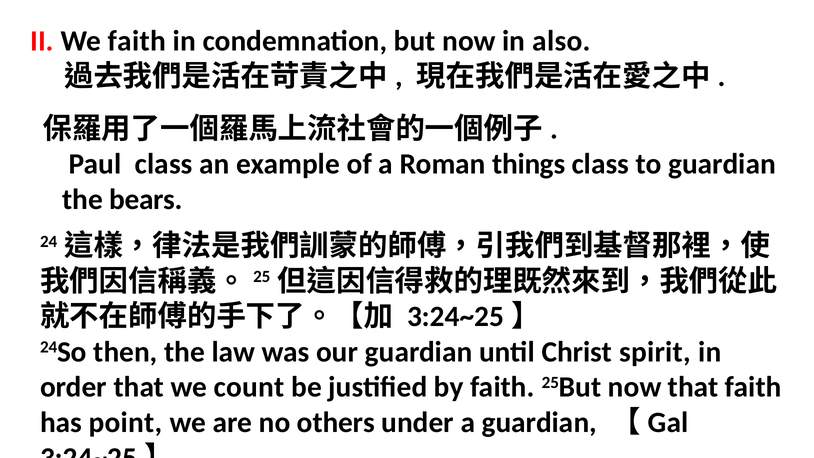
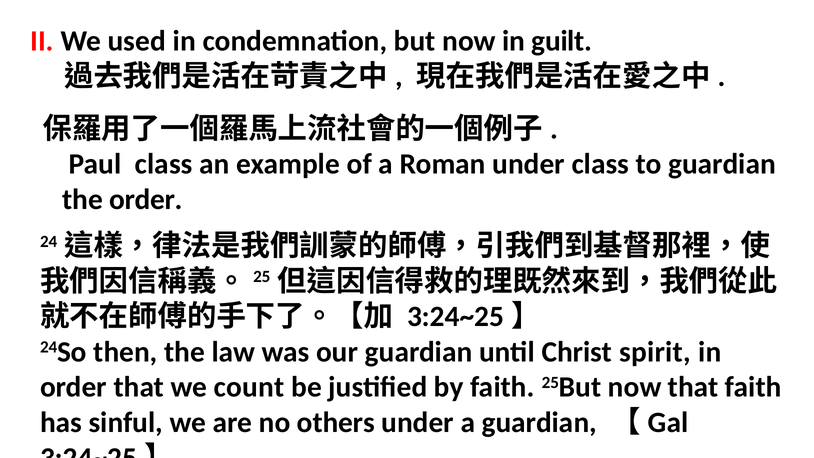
We faith: faith -> used
also: also -> guilt
Roman things: things -> under
the bears: bears -> order
point: point -> sinful
